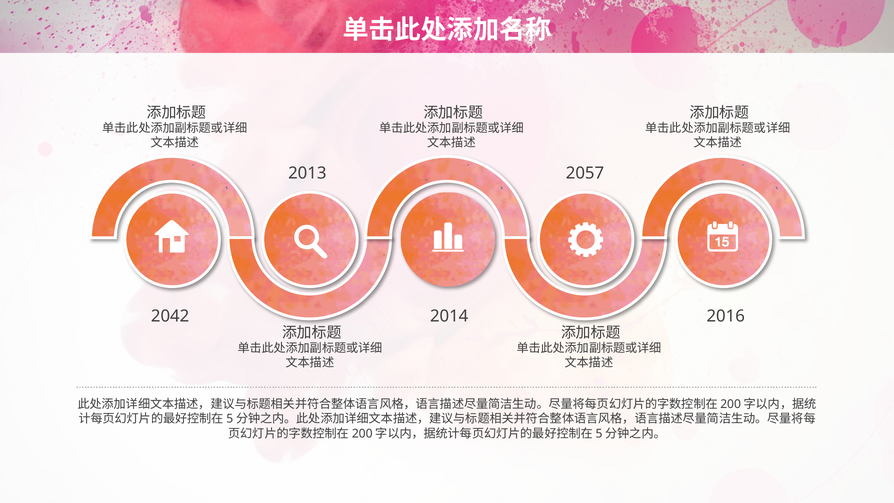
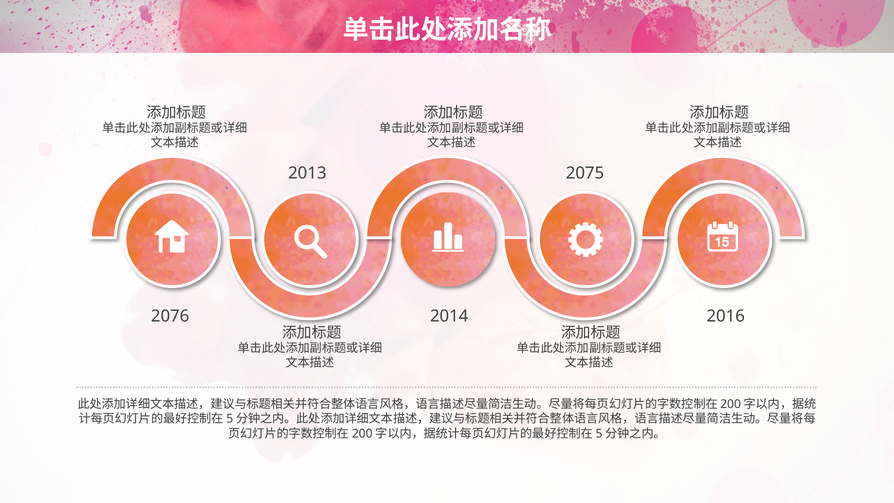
2057: 2057 -> 2075
2042: 2042 -> 2076
